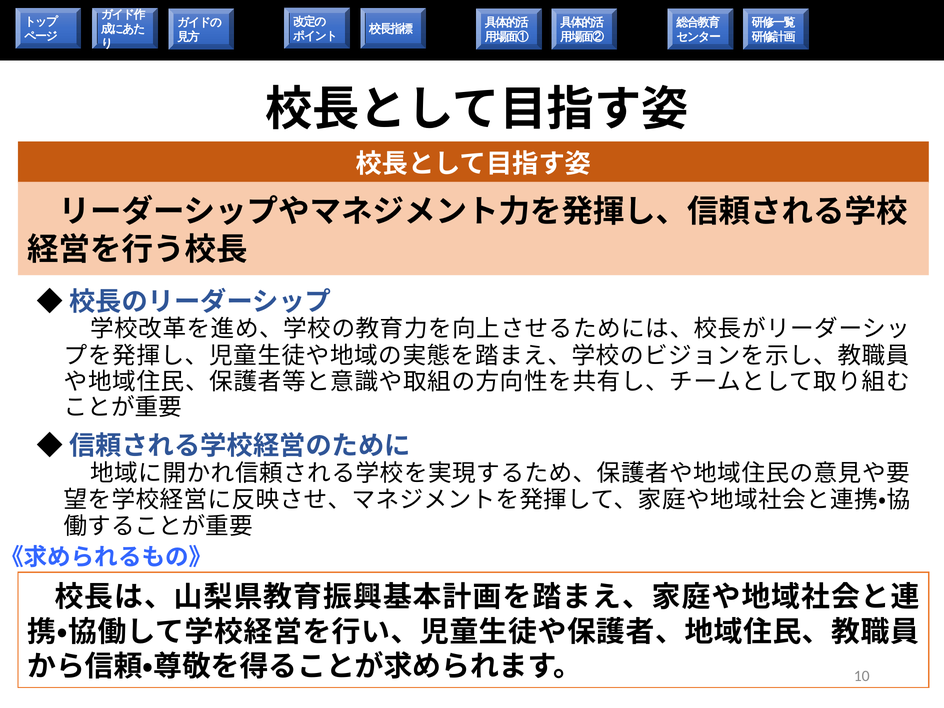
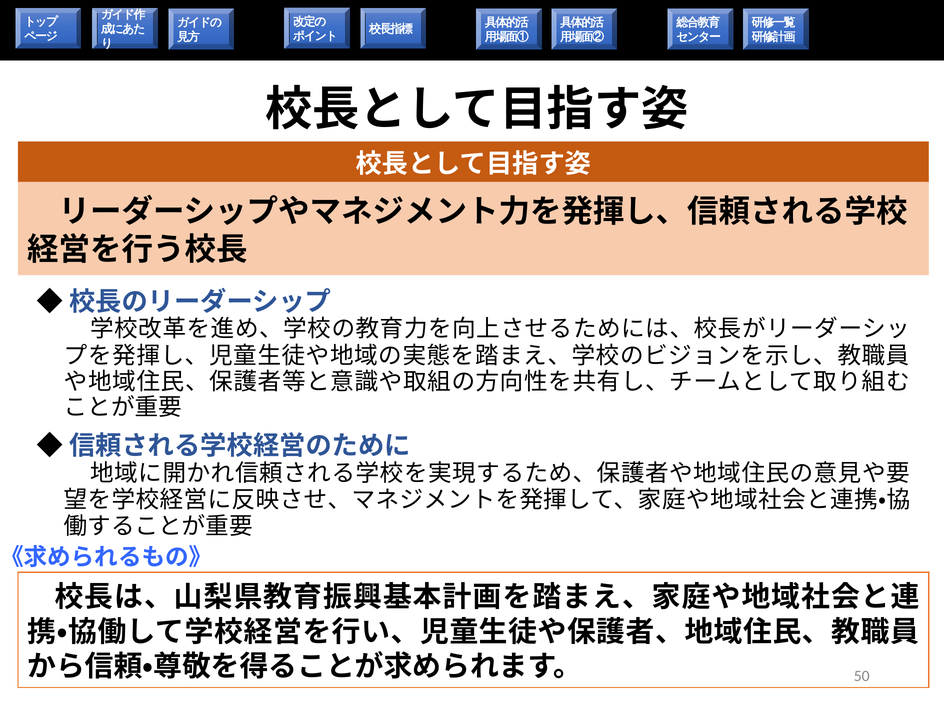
10: 10 -> 50
